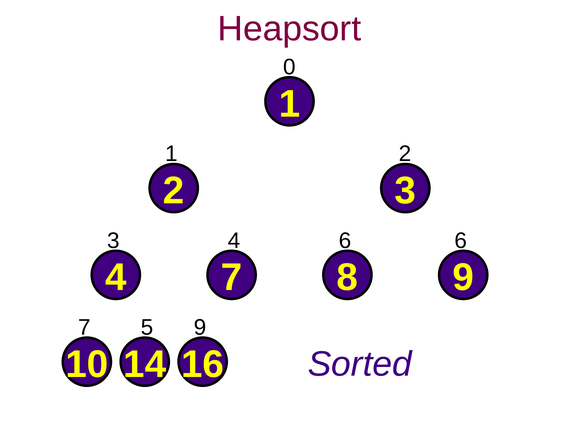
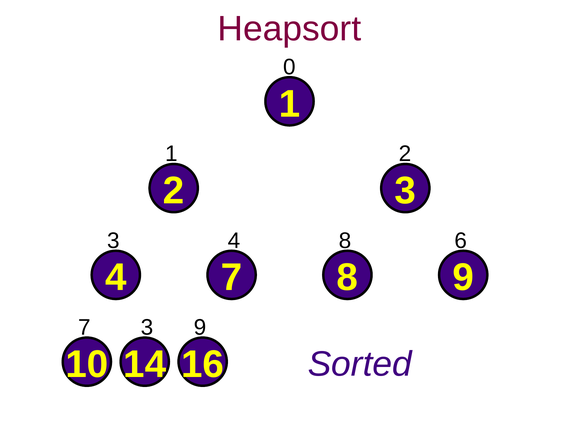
4 6: 6 -> 8
7 5: 5 -> 3
